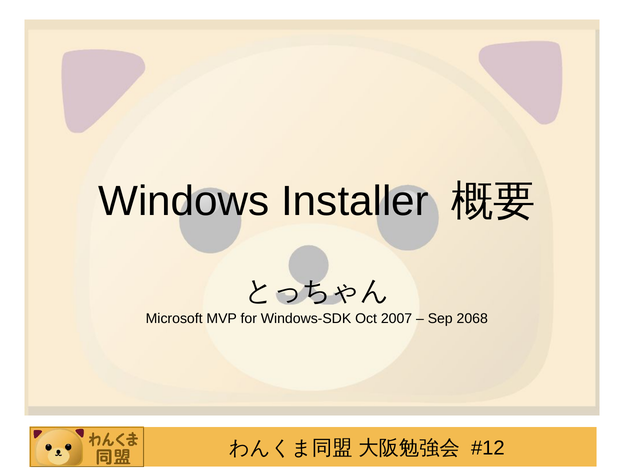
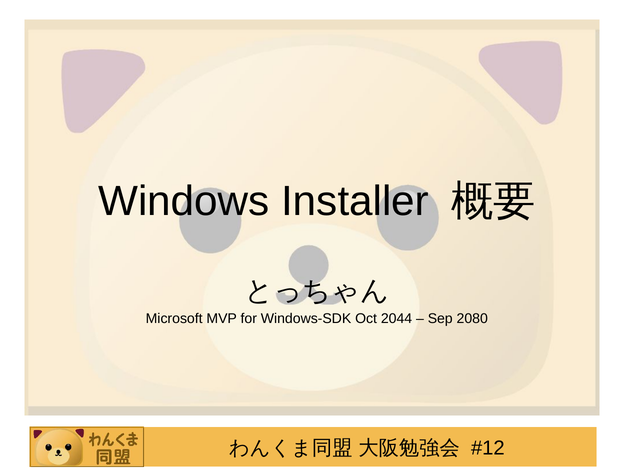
2007: 2007 -> 2044
2068: 2068 -> 2080
